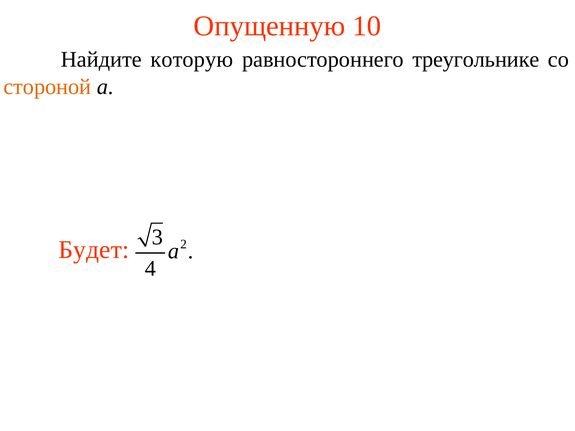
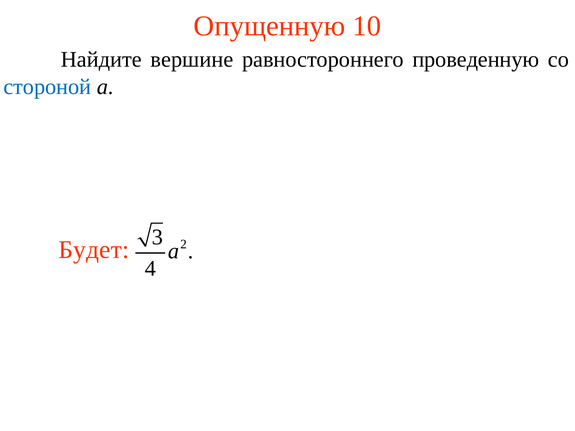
которую: которую -> вершине
треугольнике: треугольнике -> проведенную
стороной colour: orange -> blue
